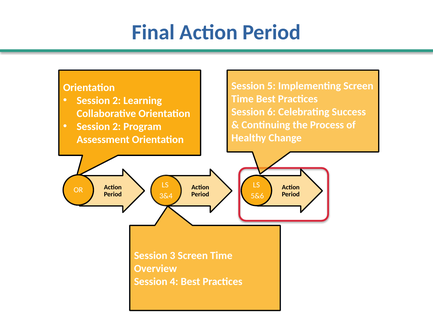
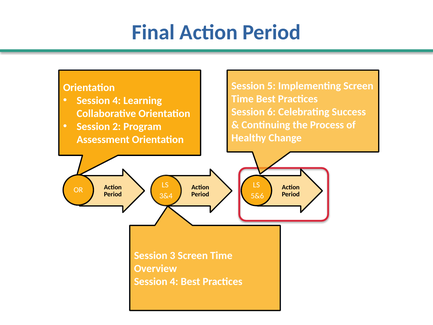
2 at (117, 100): 2 -> 4
